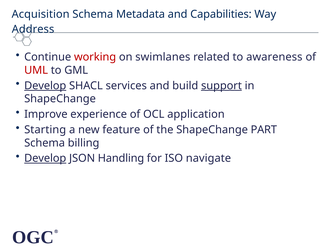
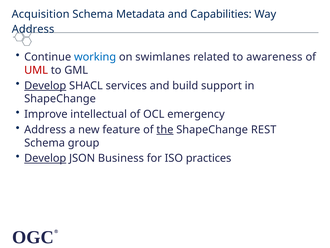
working colour: red -> blue
support underline: present -> none
experience: experience -> intellectual
application: application -> emergency
Starting at (45, 129): Starting -> Address
the underline: none -> present
PART: PART -> REST
billing: billing -> group
Handling: Handling -> Business
navigate: navigate -> practices
